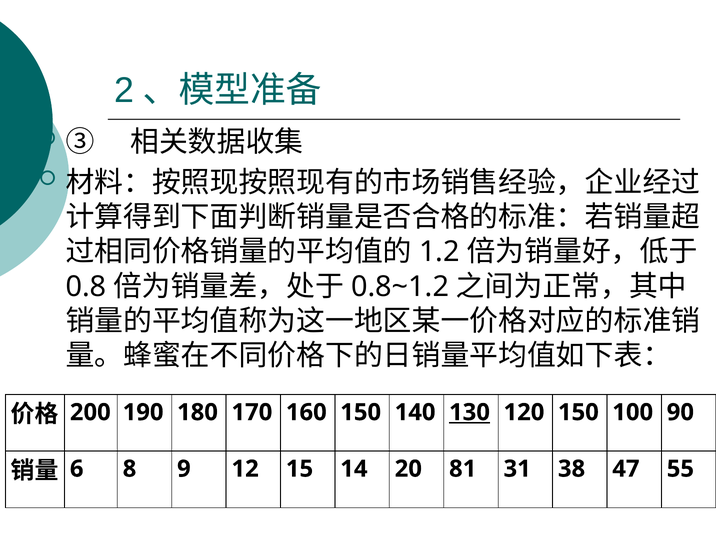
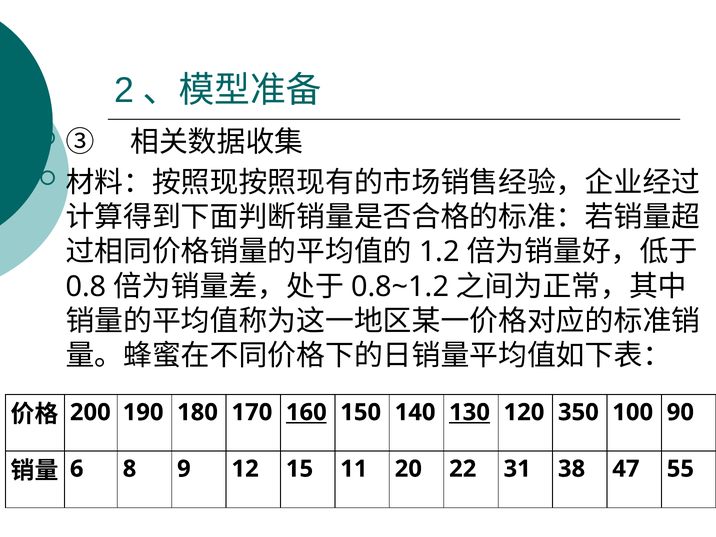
160 underline: none -> present
120 150: 150 -> 350
14: 14 -> 11
81: 81 -> 22
